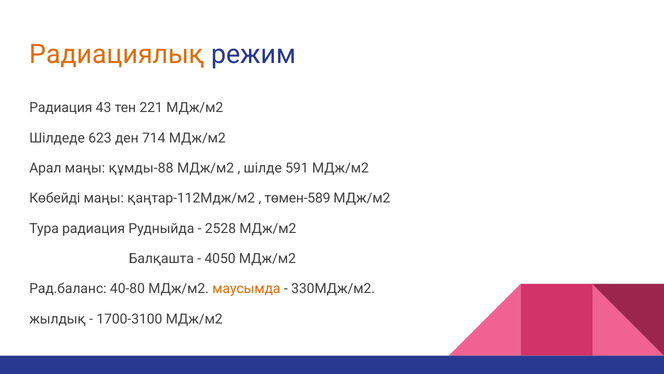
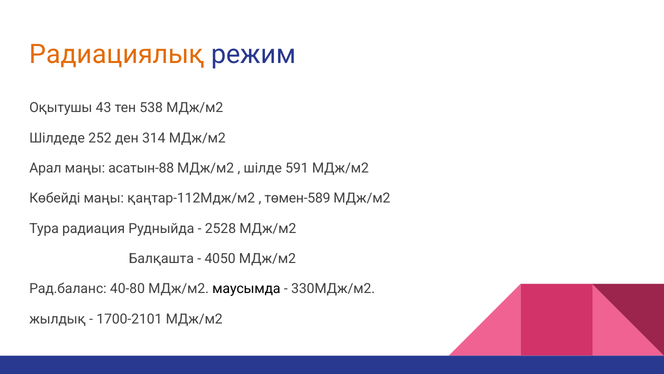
Радиация at (61, 108): Радиация -> Оқытушы
221: 221 -> 538
623: 623 -> 252
714: 714 -> 314
құмды-88: құмды-88 -> асатын-88
маусымда colour: orange -> black
1700-3100: 1700-3100 -> 1700-2101
